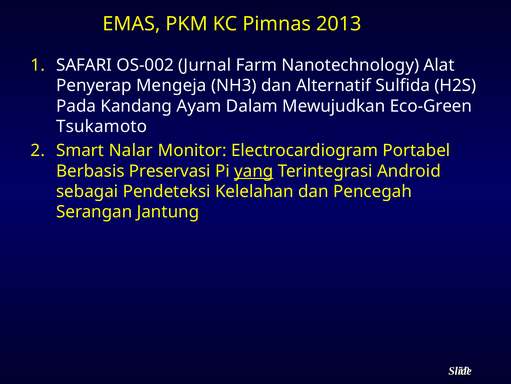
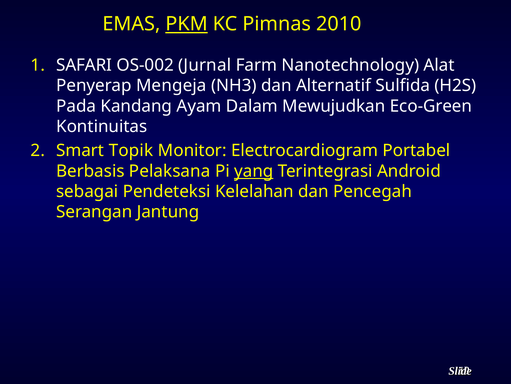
PKM underline: none -> present
2013: 2013 -> 2010
Tsukamoto: Tsukamoto -> Kontinuitas
Nalar: Nalar -> Topik
Preservasi: Preservasi -> Pelaksana
